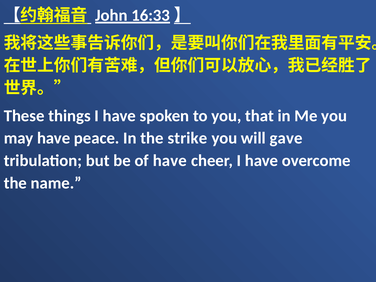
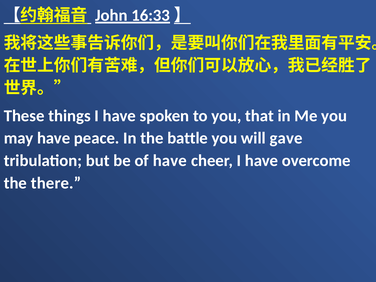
strike: strike -> battle
name: name -> there
